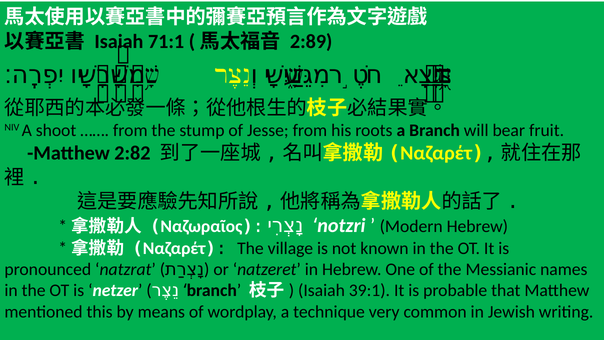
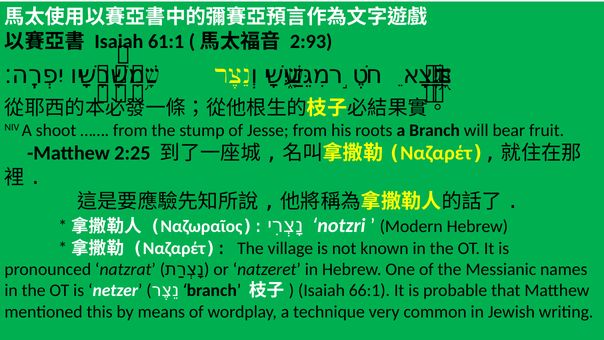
71:1: 71:1 -> 61:1
2:89: 2:89 -> 2:93
2:82: 2:82 -> 2:25
39:1: 39:1 -> 66:1
